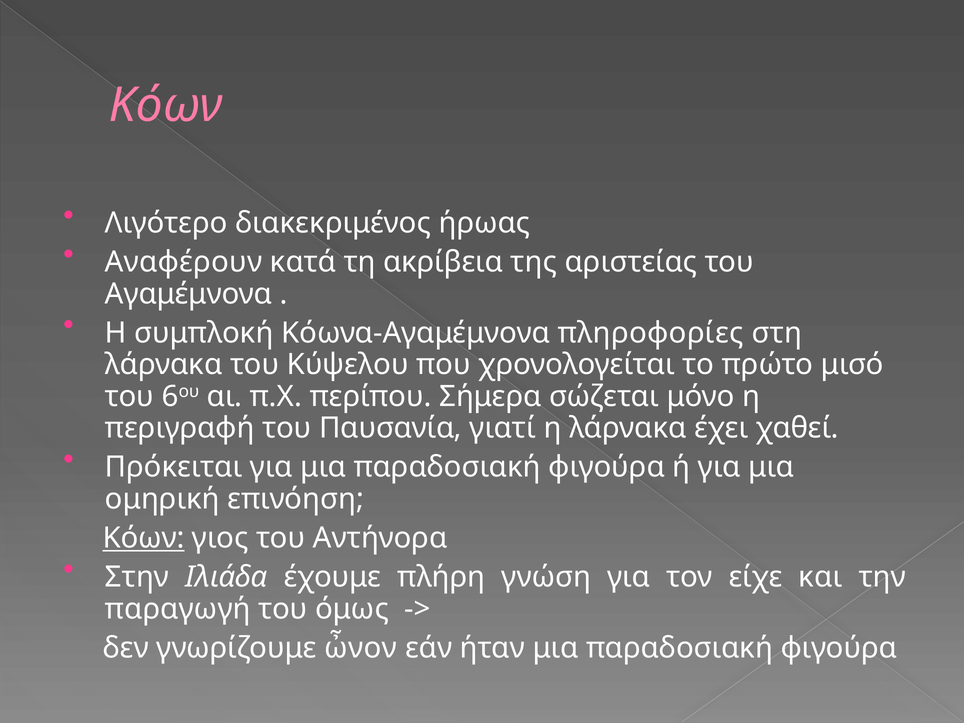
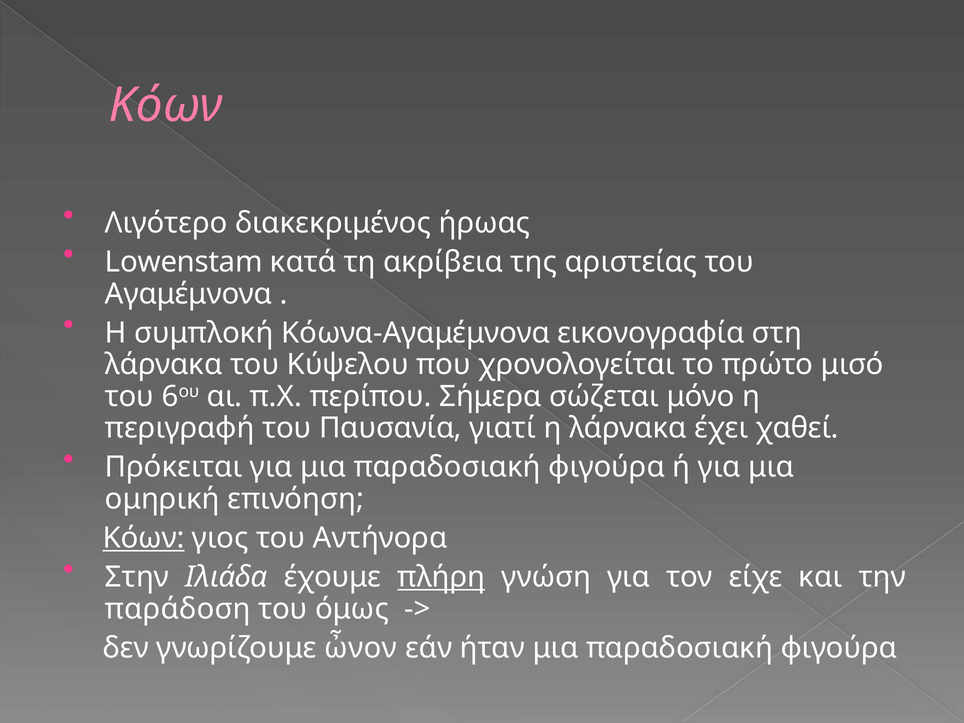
Αναφέρουν: Αναφέρουν -> Lowenstam
πληροφορίες: πληροφορίες -> εικονογραφία
πλήρη underline: none -> present
παραγωγή: παραγωγή -> παράδοση
